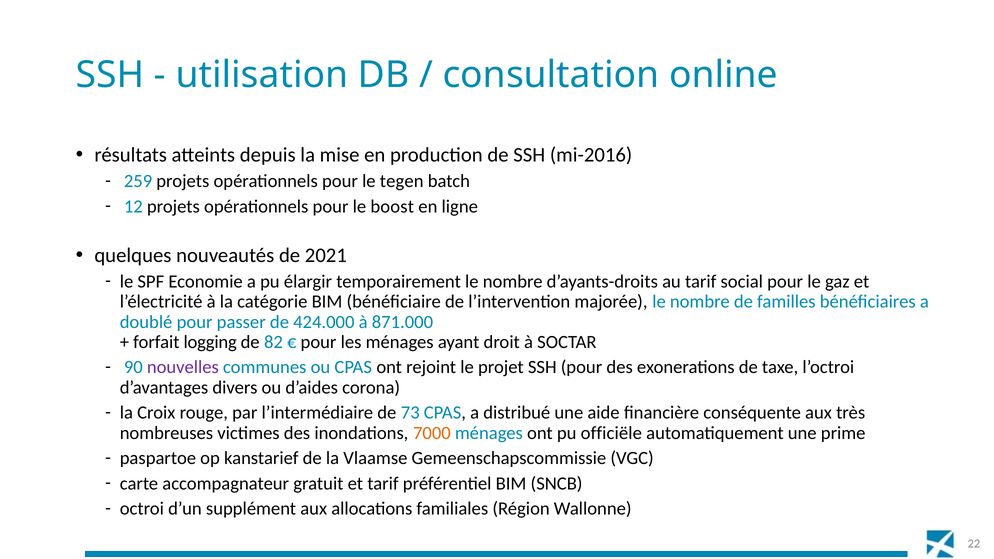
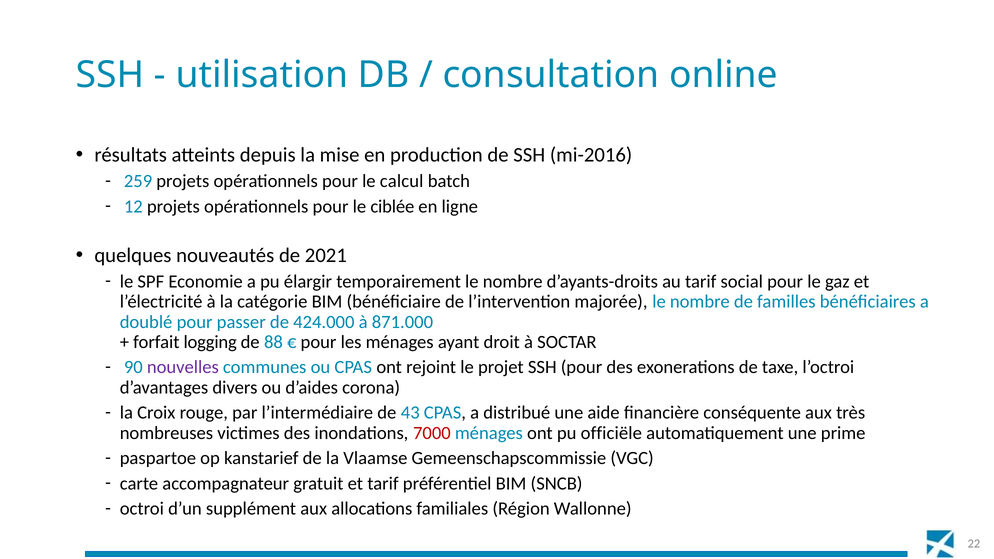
tegen: tegen -> calcul
boost: boost -> ciblée
82: 82 -> 88
73: 73 -> 43
7000 colour: orange -> red
